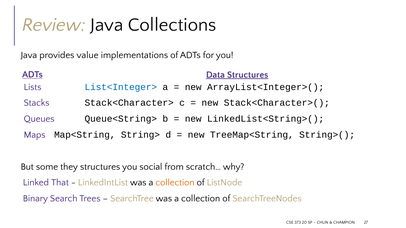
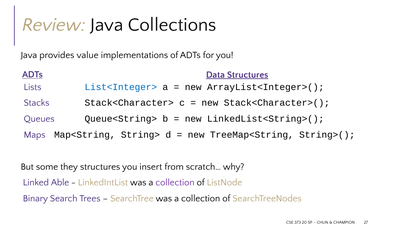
social: social -> insert
That: That -> Able
collection at (175, 183) colour: orange -> purple
